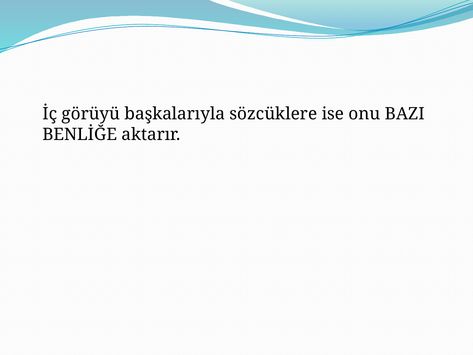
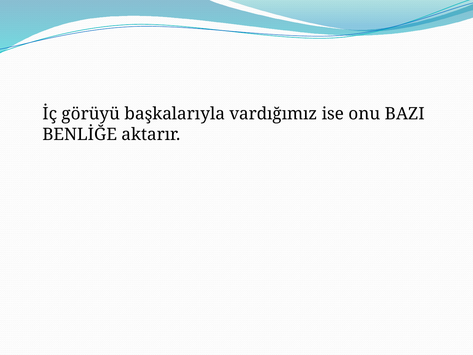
sözcüklere: sözcüklere -> vardığımız
